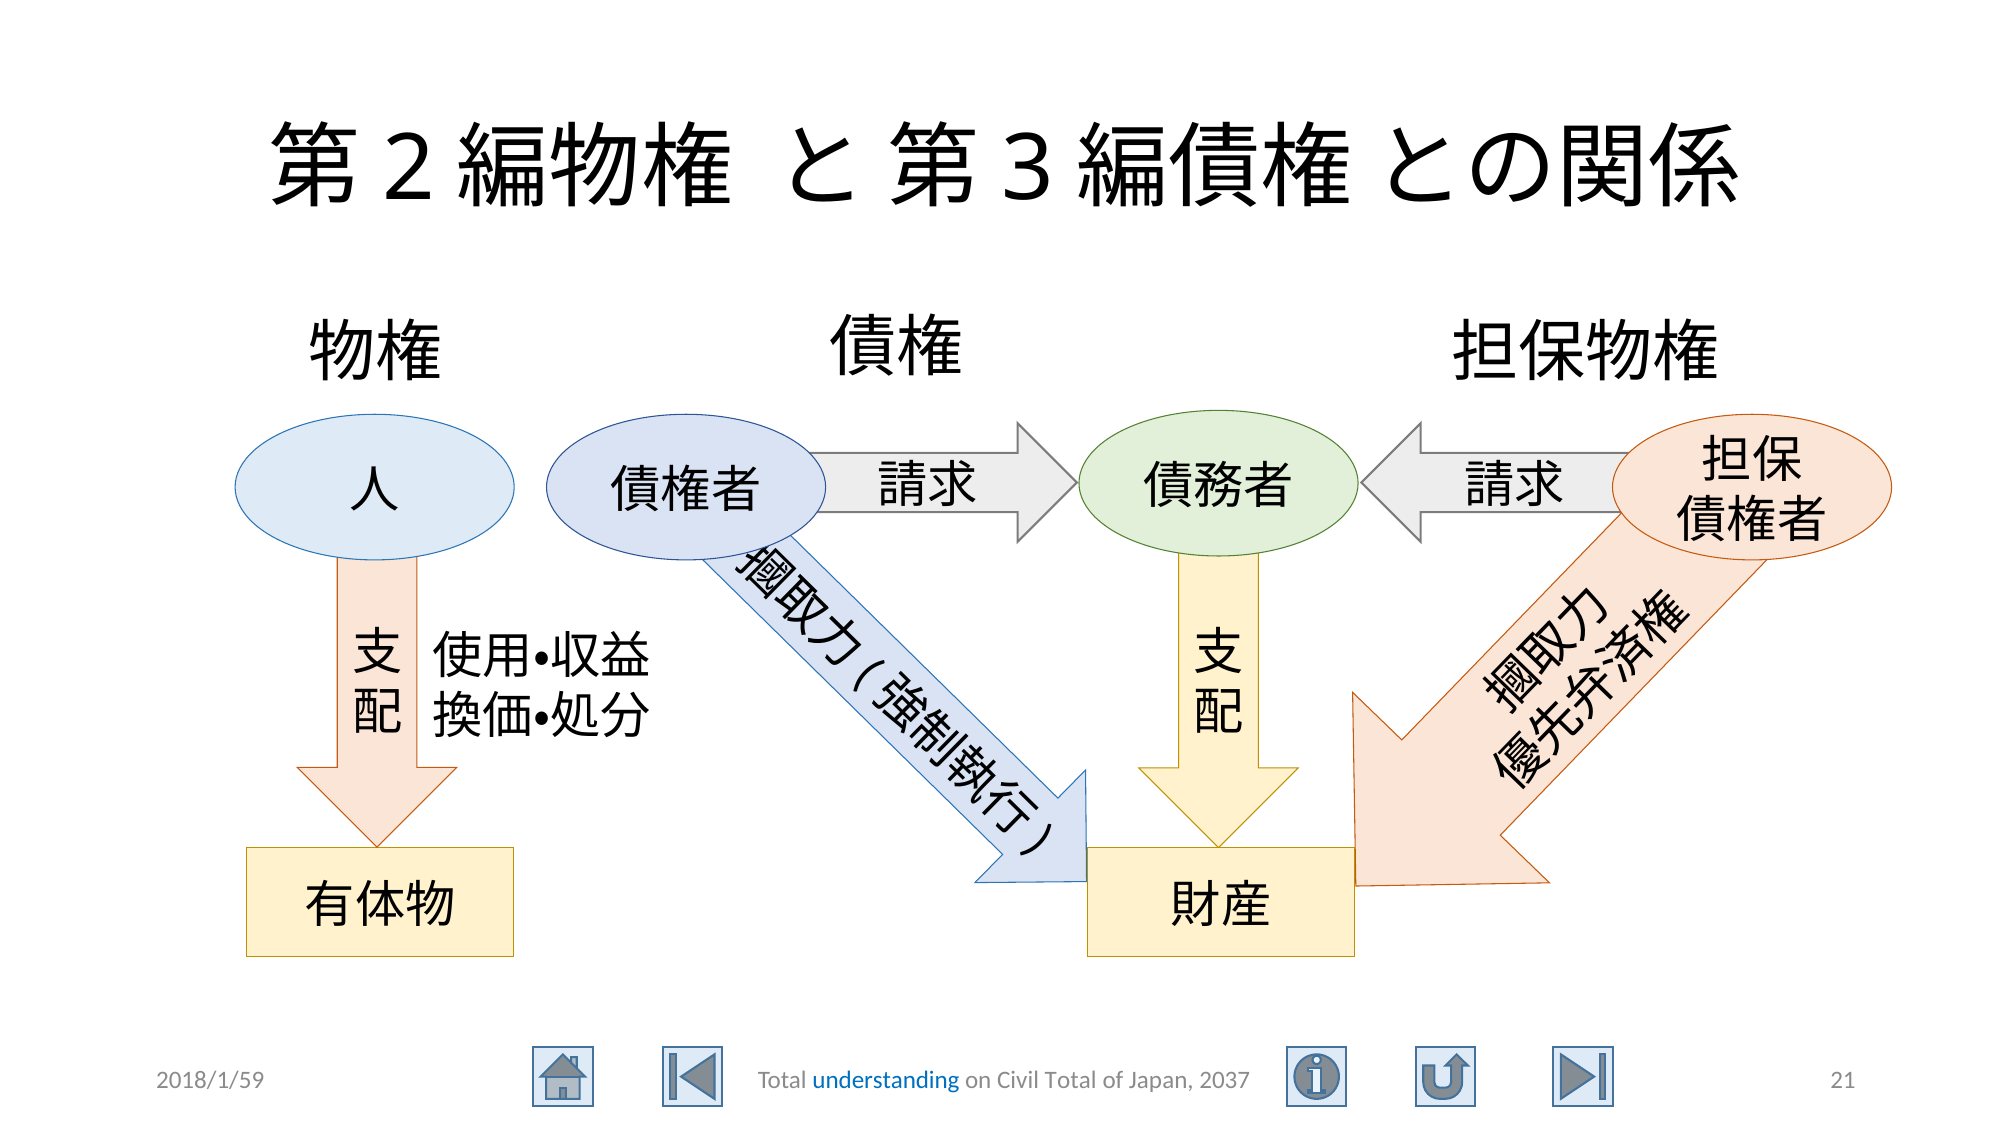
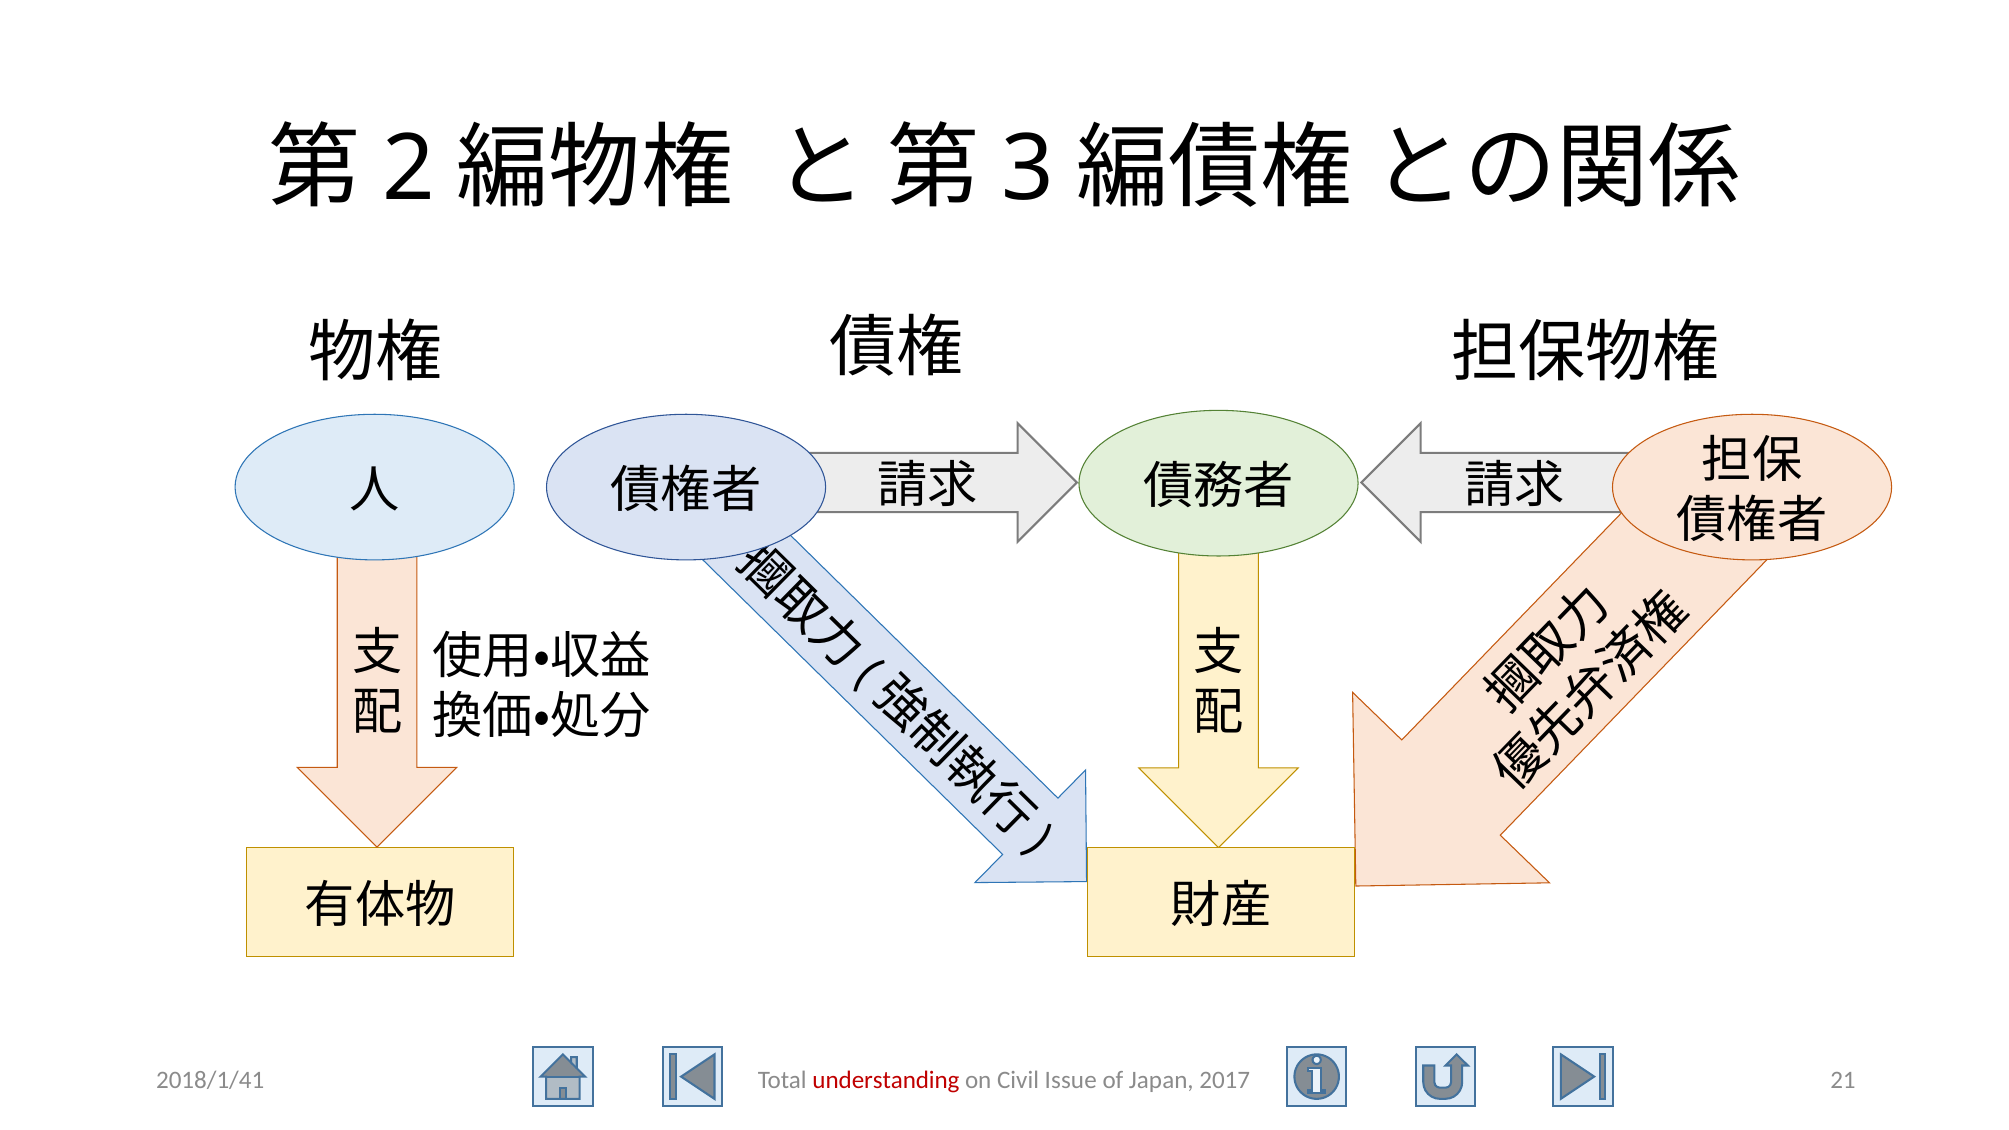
2018/1/59: 2018/1/59 -> 2018/1/41
understanding colour: blue -> red
Civil Total: Total -> Issue
2037: 2037 -> 2017
